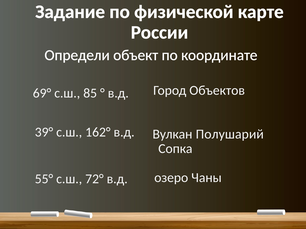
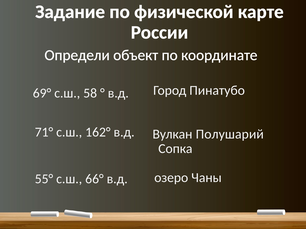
Объектов: Объектов -> Пинатубо
85: 85 -> 58
39°: 39° -> 71°
72°: 72° -> 66°
